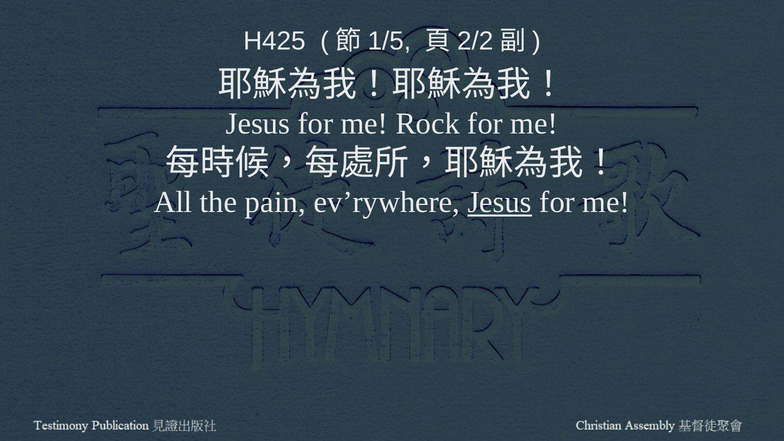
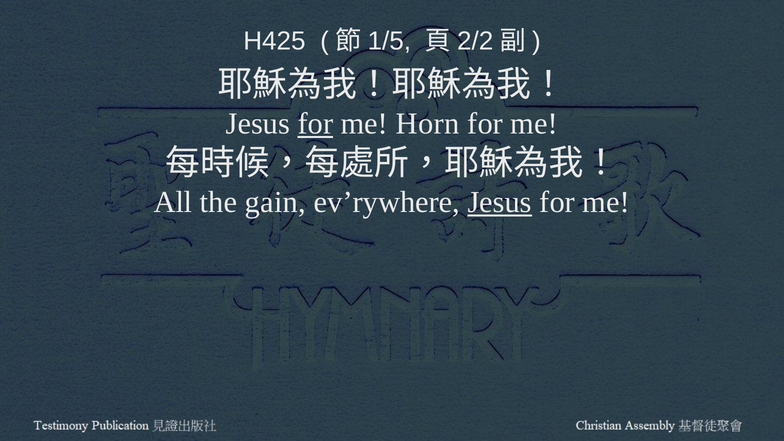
for at (315, 124) underline: none -> present
Rock: Rock -> Horn
pain: pain -> gain
